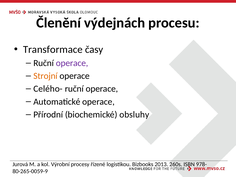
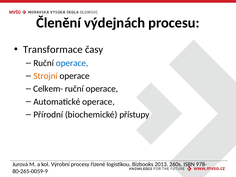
operace at (72, 63) colour: purple -> blue
Celého-: Celého- -> Celkem-
obsluhy: obsluhy -> přístupy
